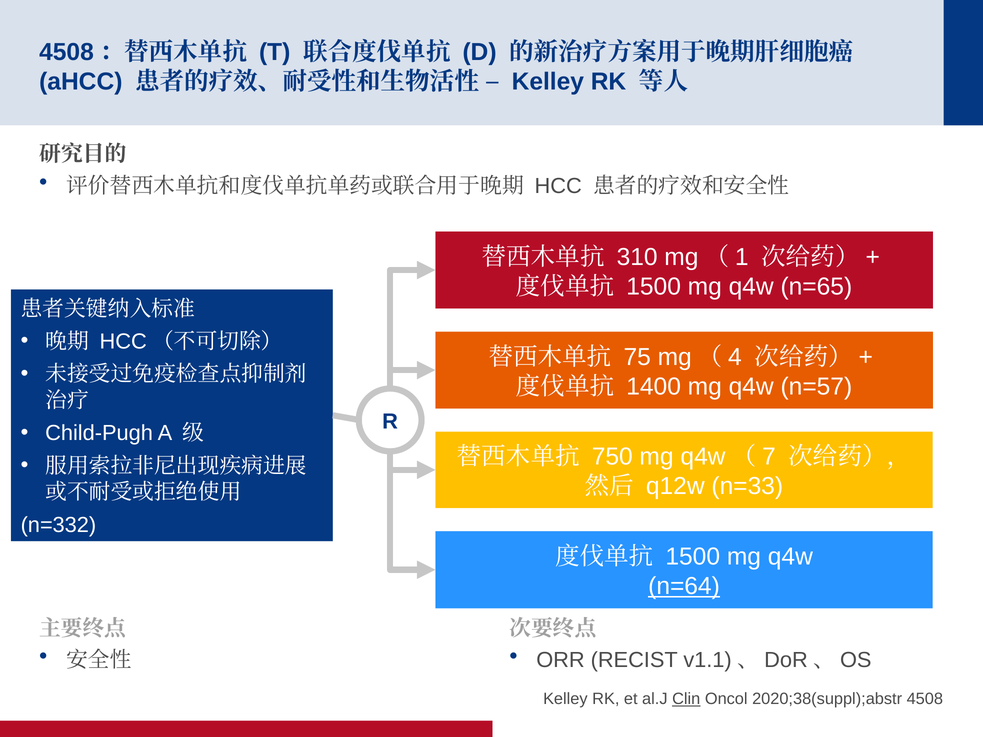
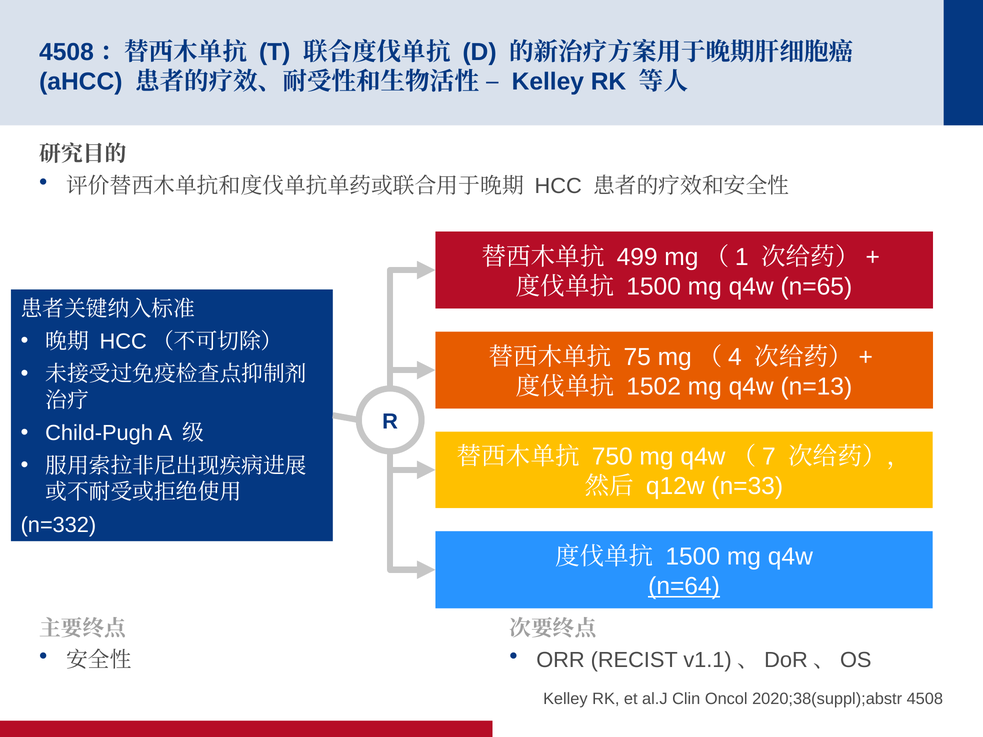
310: 310 -> 499
1400: 1400 -> 1502
n=57: n=57 -> n=13
Clin underline: present -> none
